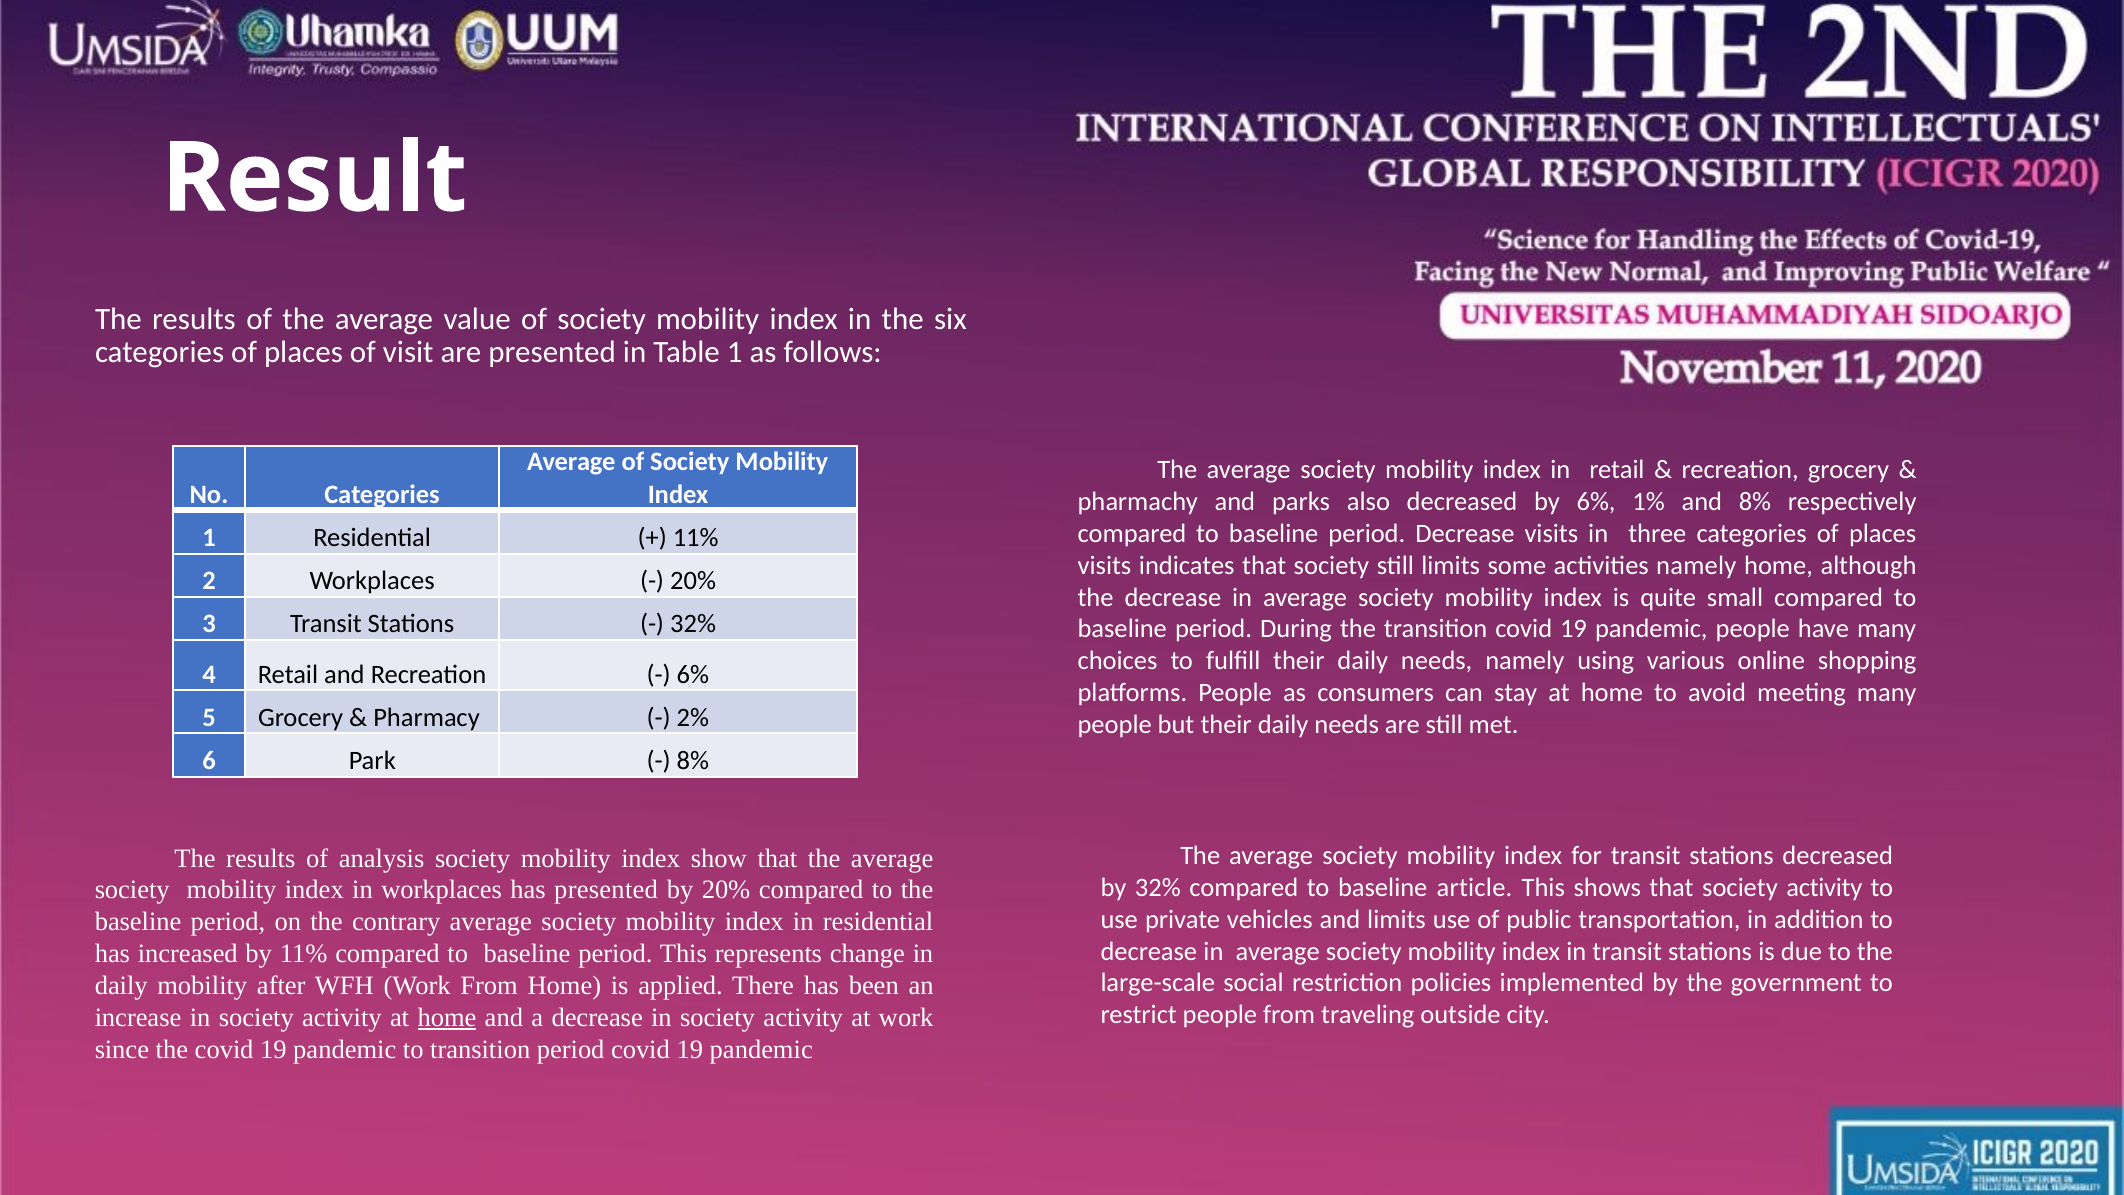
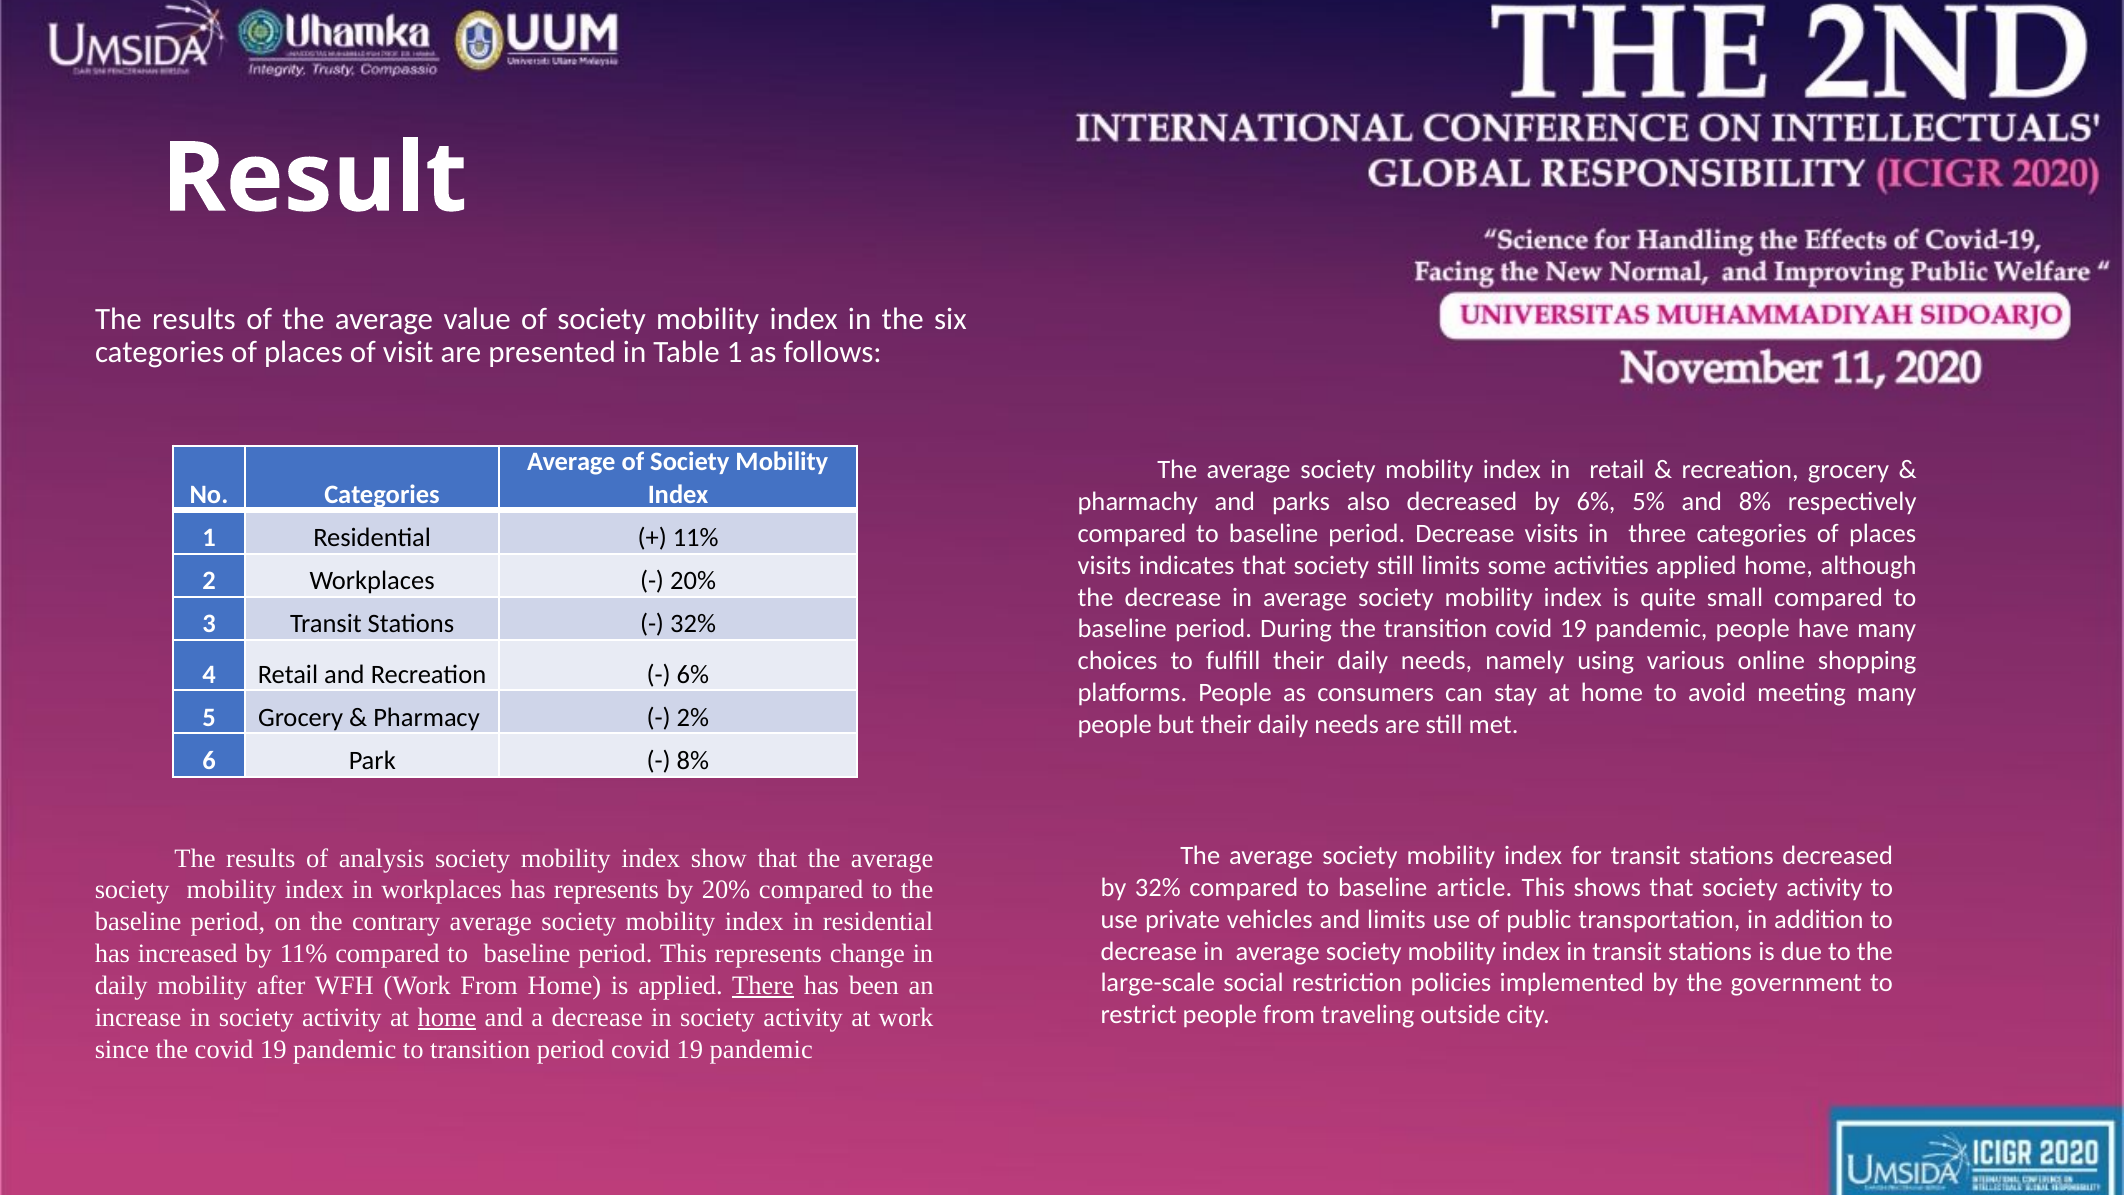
1%: 1% -> 5%
activities namely: namely -> applied
has presented: presented -> represents
There underline: none -> present
